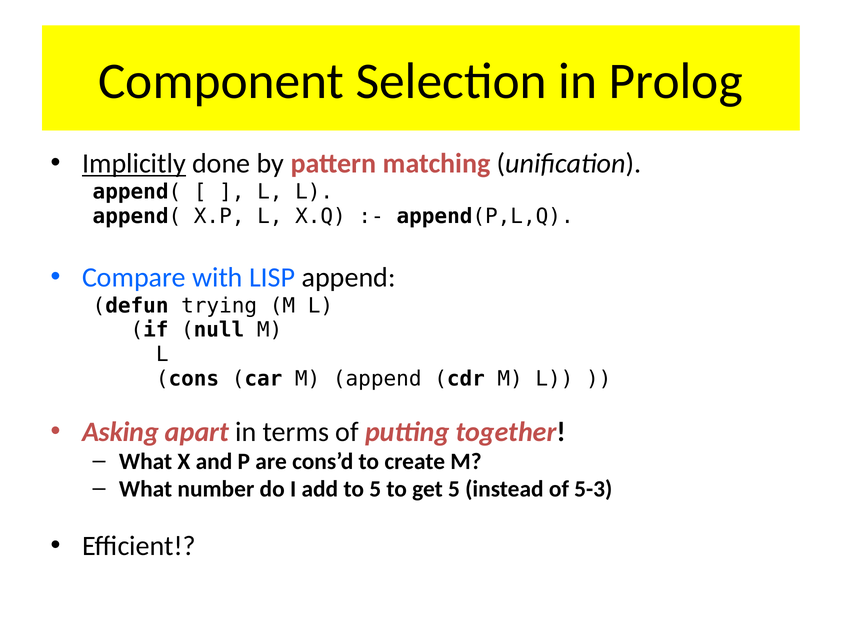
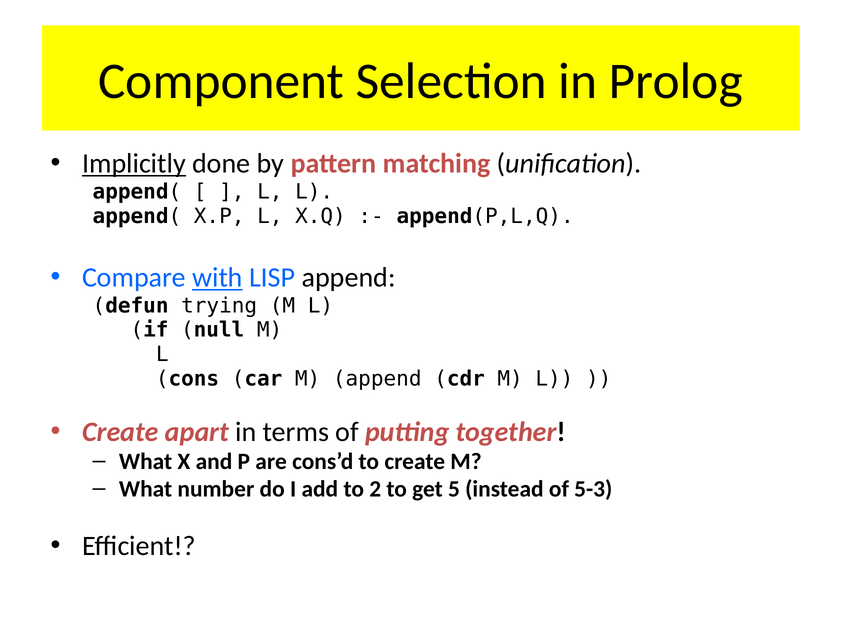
with underline: none -> present
Asking at (120, 432): Asking -> Create
to 5: 5 -> 2
